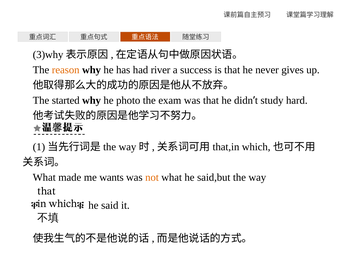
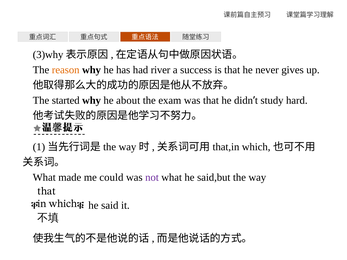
photo: photo -> about
wants: wants -> could
not colour: orange -> purple
